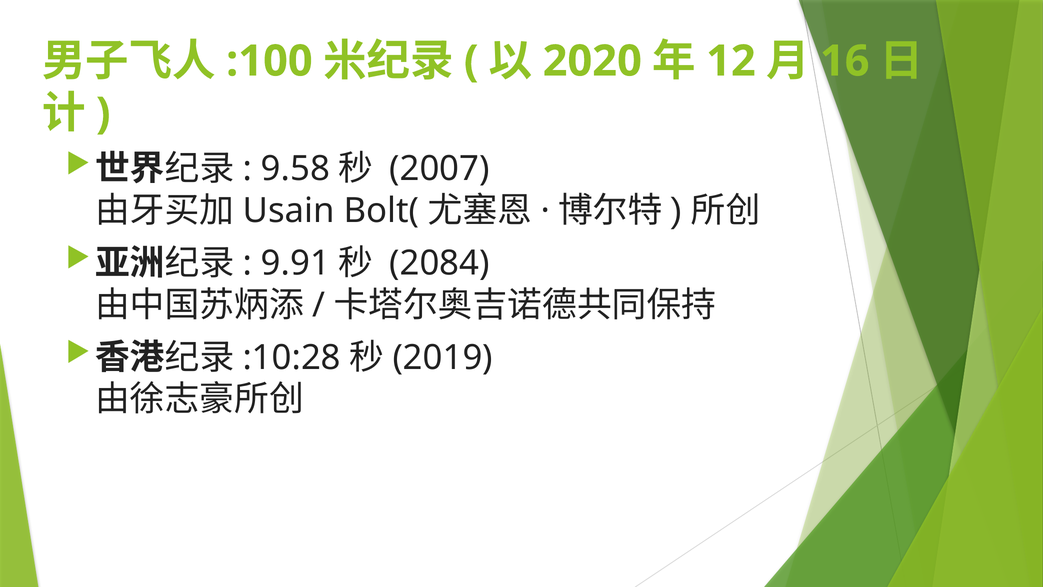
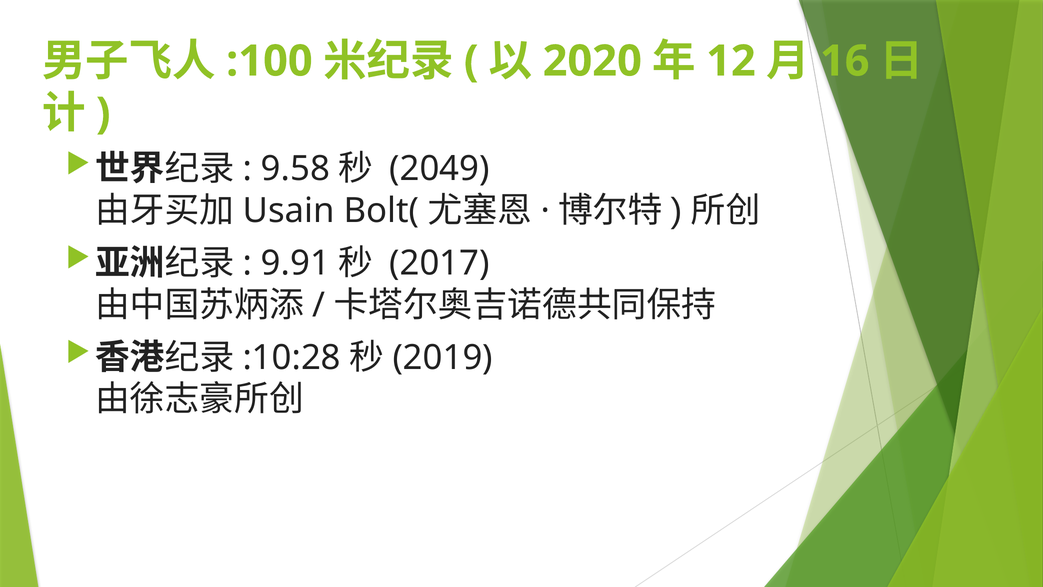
2007: 2007 -> 2049
2084: 2084 -> 2017
